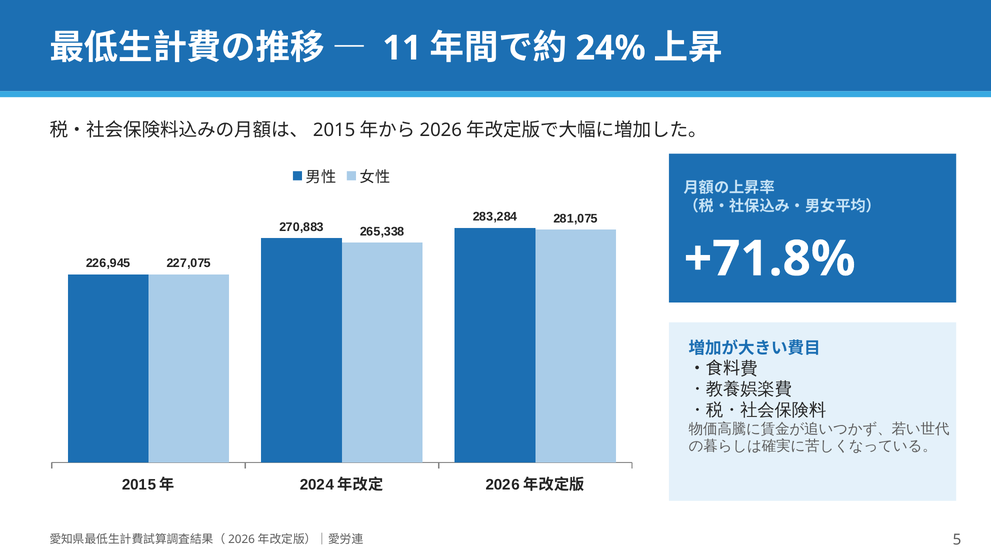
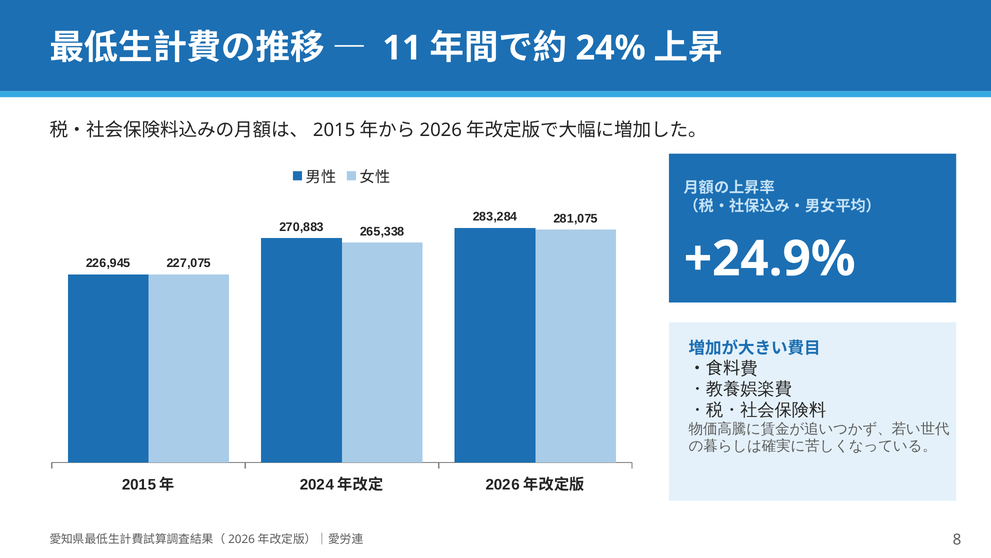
+71.8%: +71.8% -> +24.9%
5: 5 -> 8
